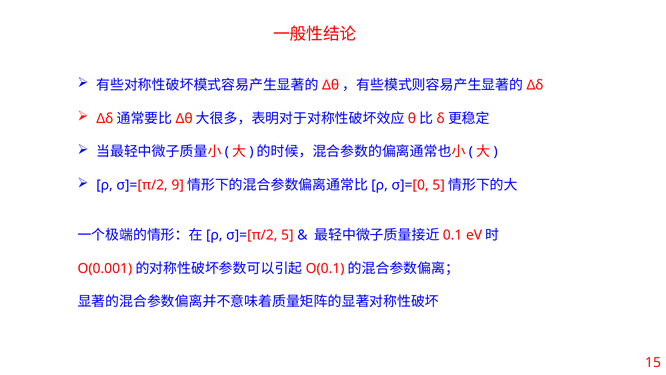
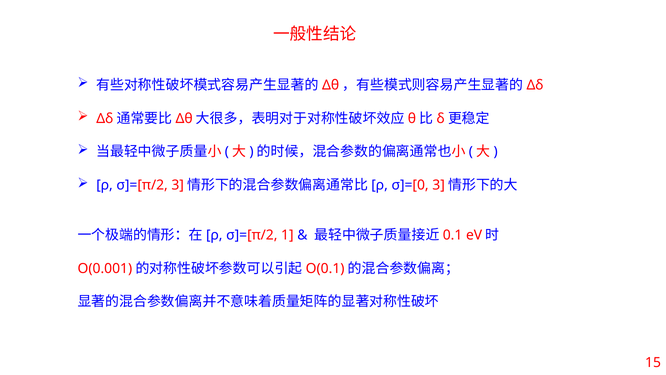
σ]=[π/2 9: 9 -> 3
σ]=[0 5: 5 -> 3
σ]=[π/2 5: 5 -> 1
